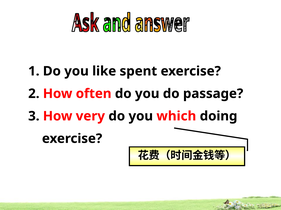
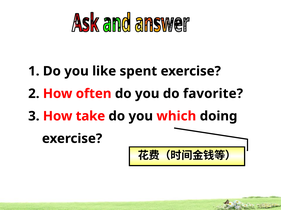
passage: passage -> favorite
very: very -> take
